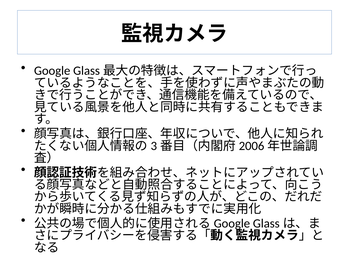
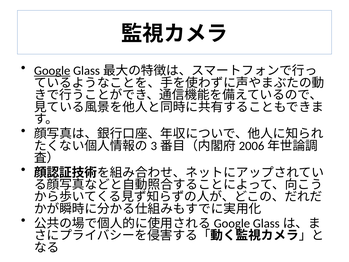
Google underline: none -> present
